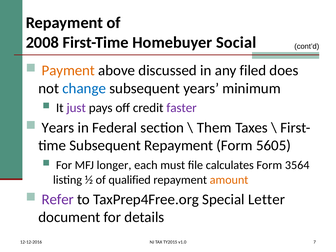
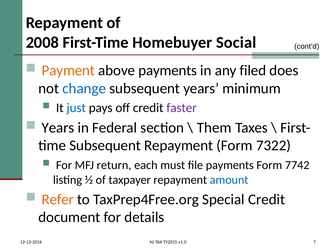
above discussed: discussed -> payments
just colour: purple -> blue
5605: 5605 -> 7322
longer: longer -> return
file calculates: calculates -> payments
3564: 3564 -> 7742
qualified: qualified -> taxpayer
amount colour: orange -> blue
Refer colour: purple -> orange
Special Letter: Letter -> Credit
